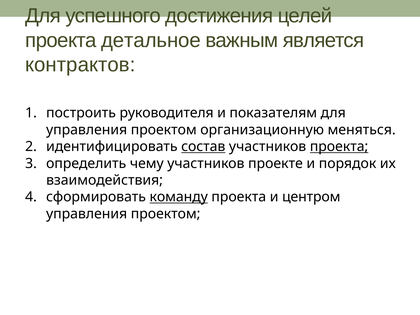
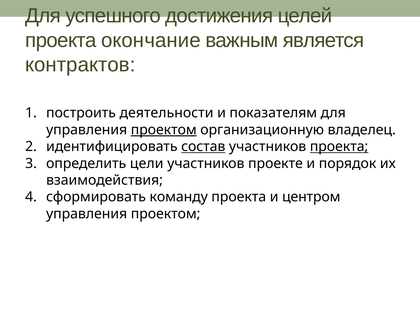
детальное: детальное -> окончание
руководителя: руководителя -> деятельности
проектом at (164, 130) underline: none -> present
меняться: меняться -> владелец
чему: чему -> цели
команду underline: present -> none
